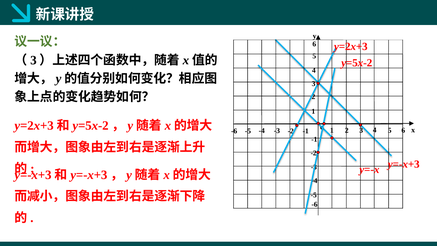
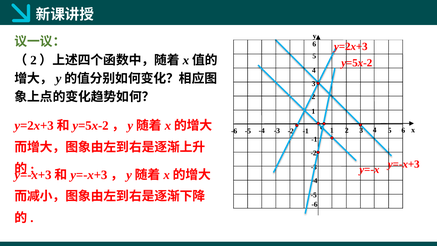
3 at (33, 60): 3 -> 2
